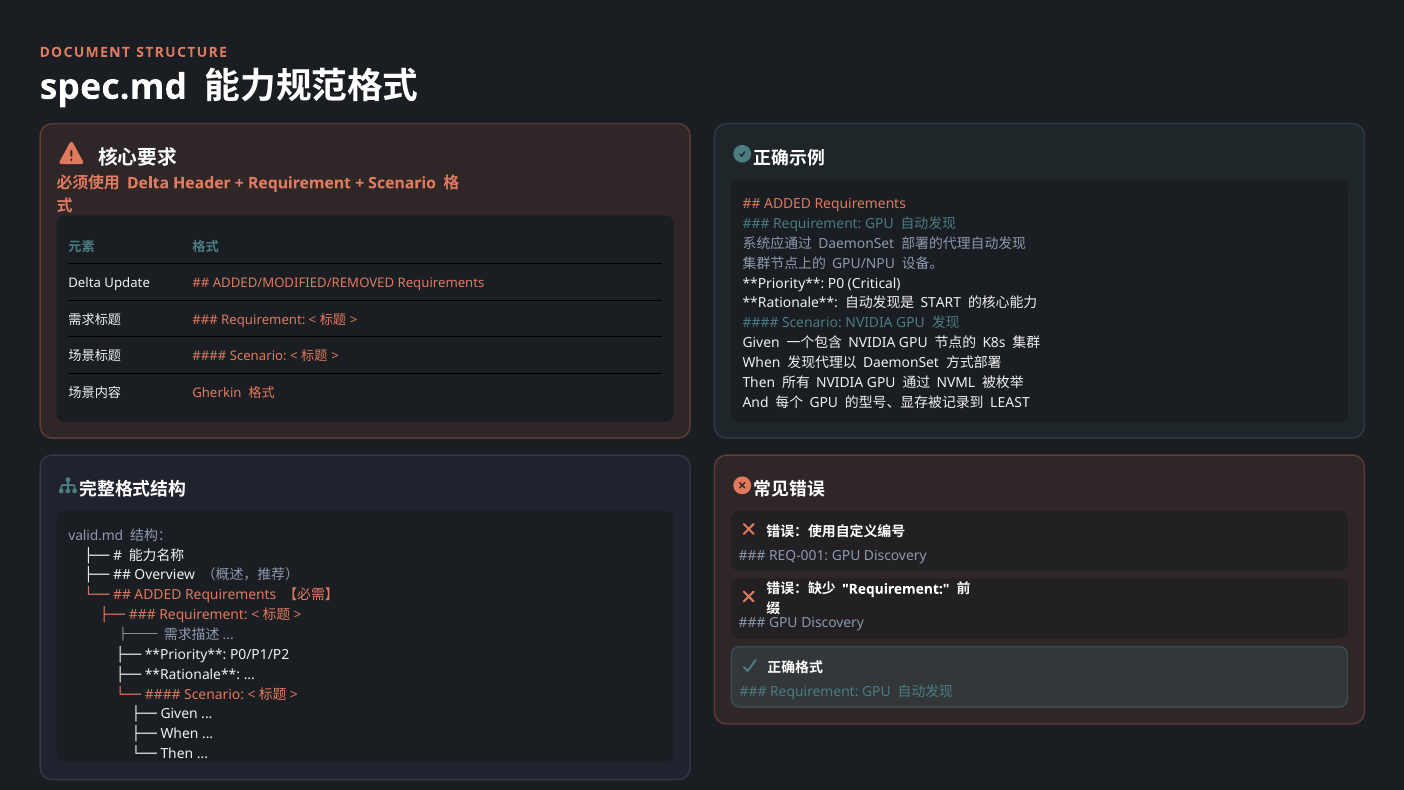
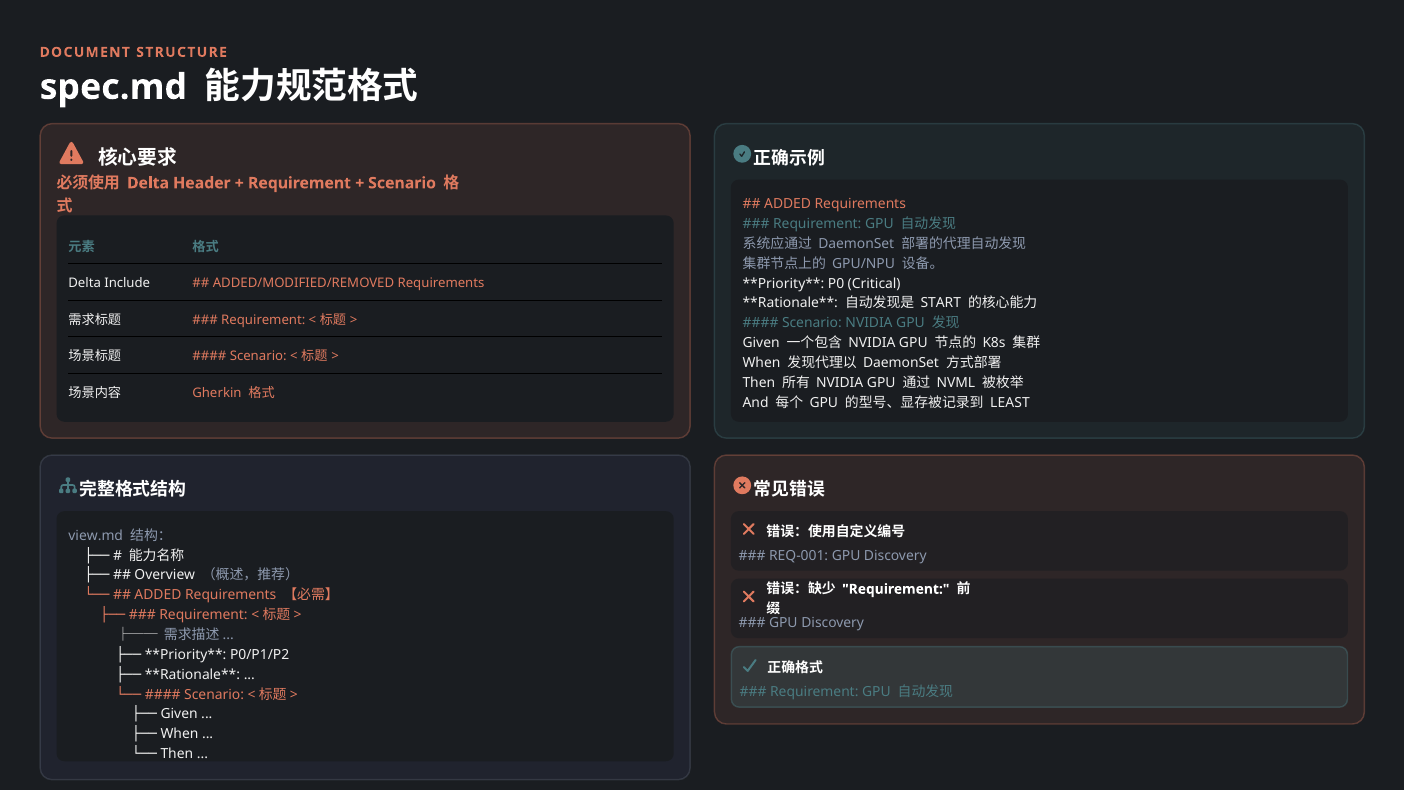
Update: Update -> Include
valid.md: valid.md -> view.md
